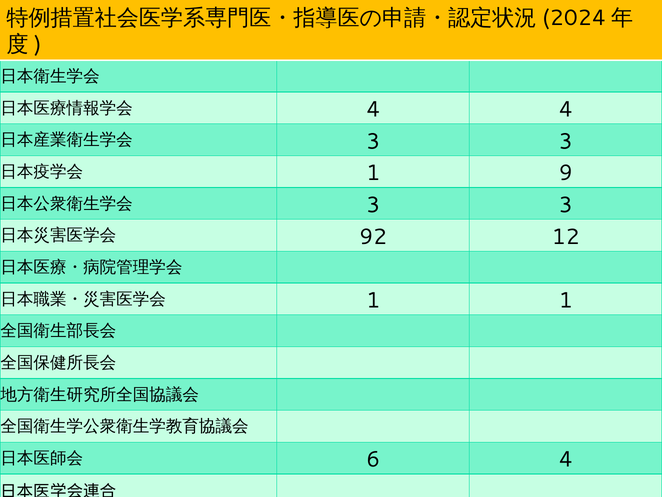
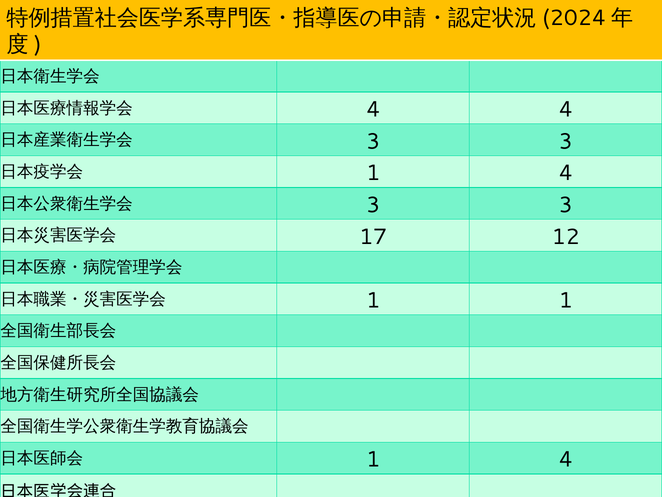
9 at (566, 173): 9 -> 4
92: 92 -> 17
6 at (373, 459): 6 -> 1
